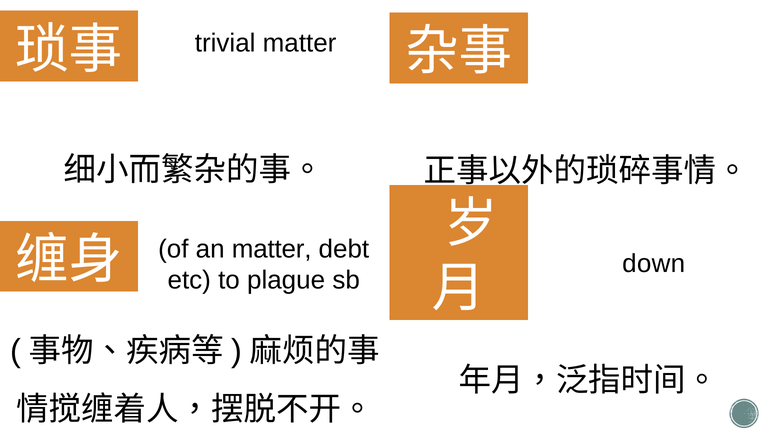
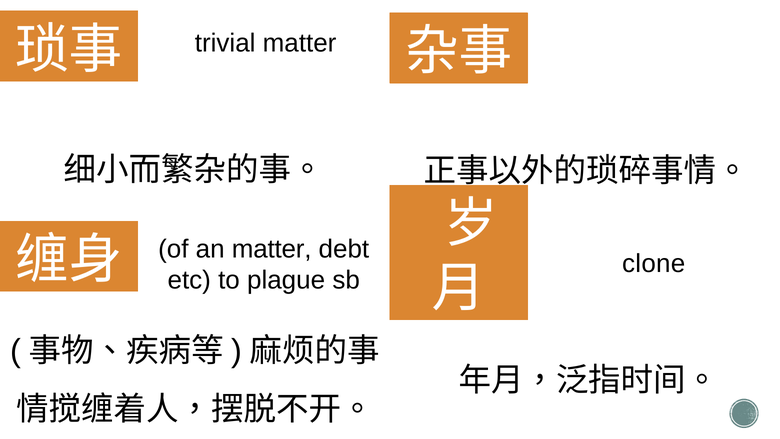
down: down -> clone
